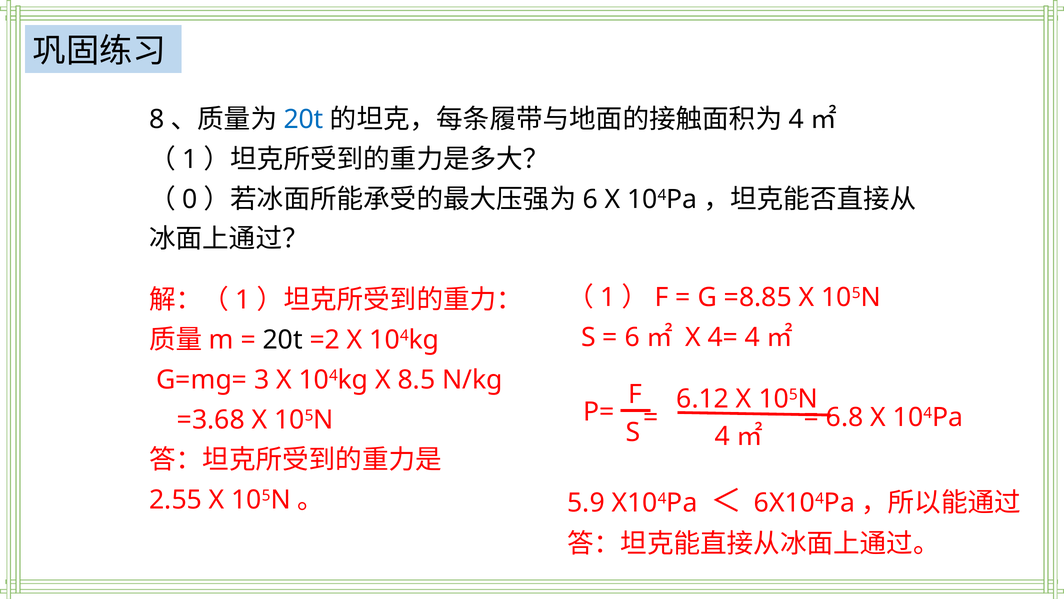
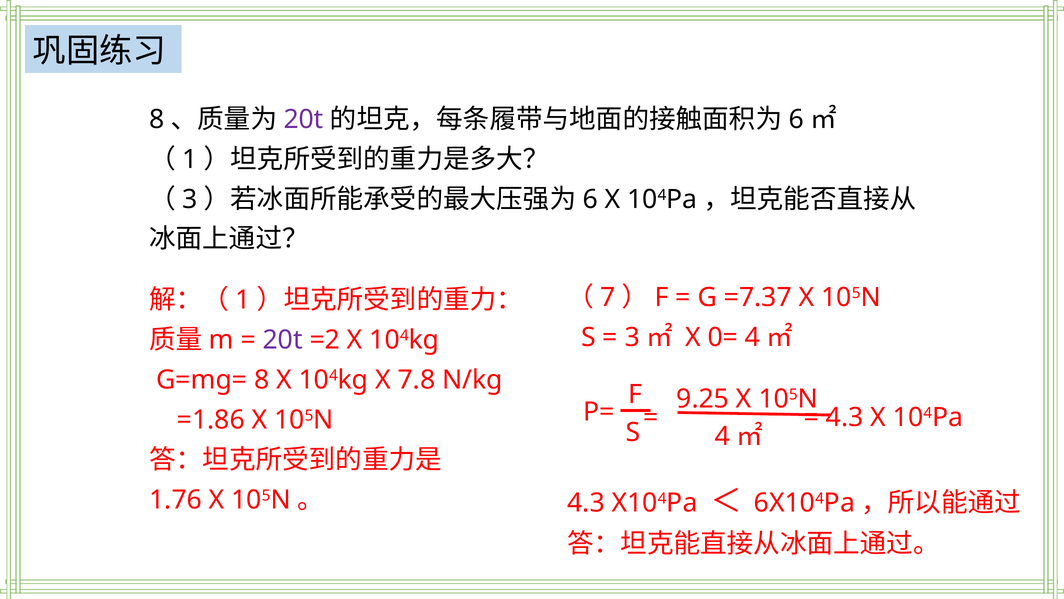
20t at (304, 119) colour: blue -> purple
4 at (796, 119): 4 -> 6
0 at (190, 199): 0 -> 3
1 at (608, 297): 1 -> 7
=8.85: =8.85 -> =7.37
20t at (283, 340) colour: black -> purple
6 at (632, 337): 6 -> 3
4=: 4= -> 0=
G=mg= 3: 3 -> 8
8.5: 8.5 -> 7.8
6.12: 6.12 -> 9.25
6.8 at (845, 417): 6.8 -> 4.3
=3.68: =3.68 -> =1.86
2.55: 2.55 -> 1.76
5.9 at (586, 503): 5.9 -> 4.3
